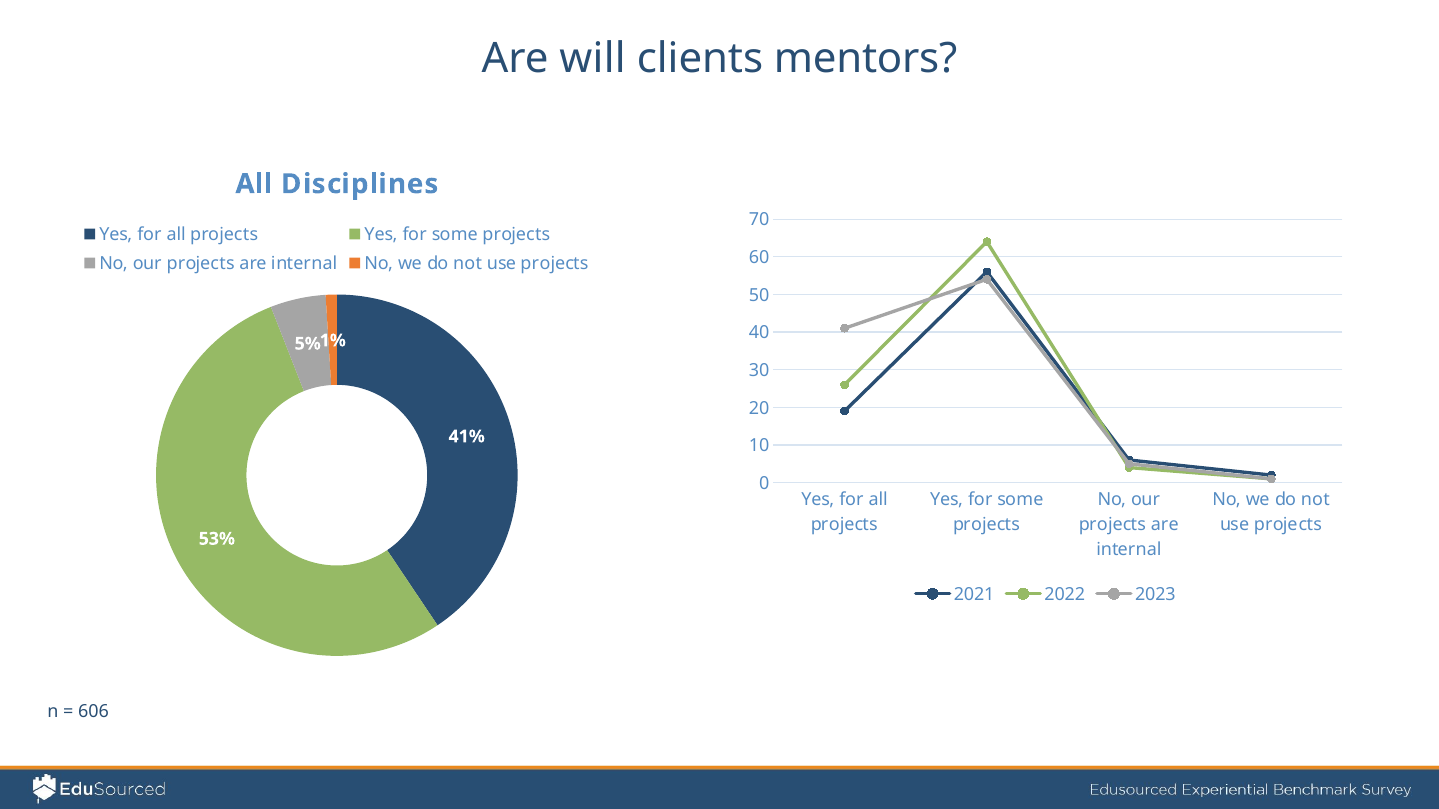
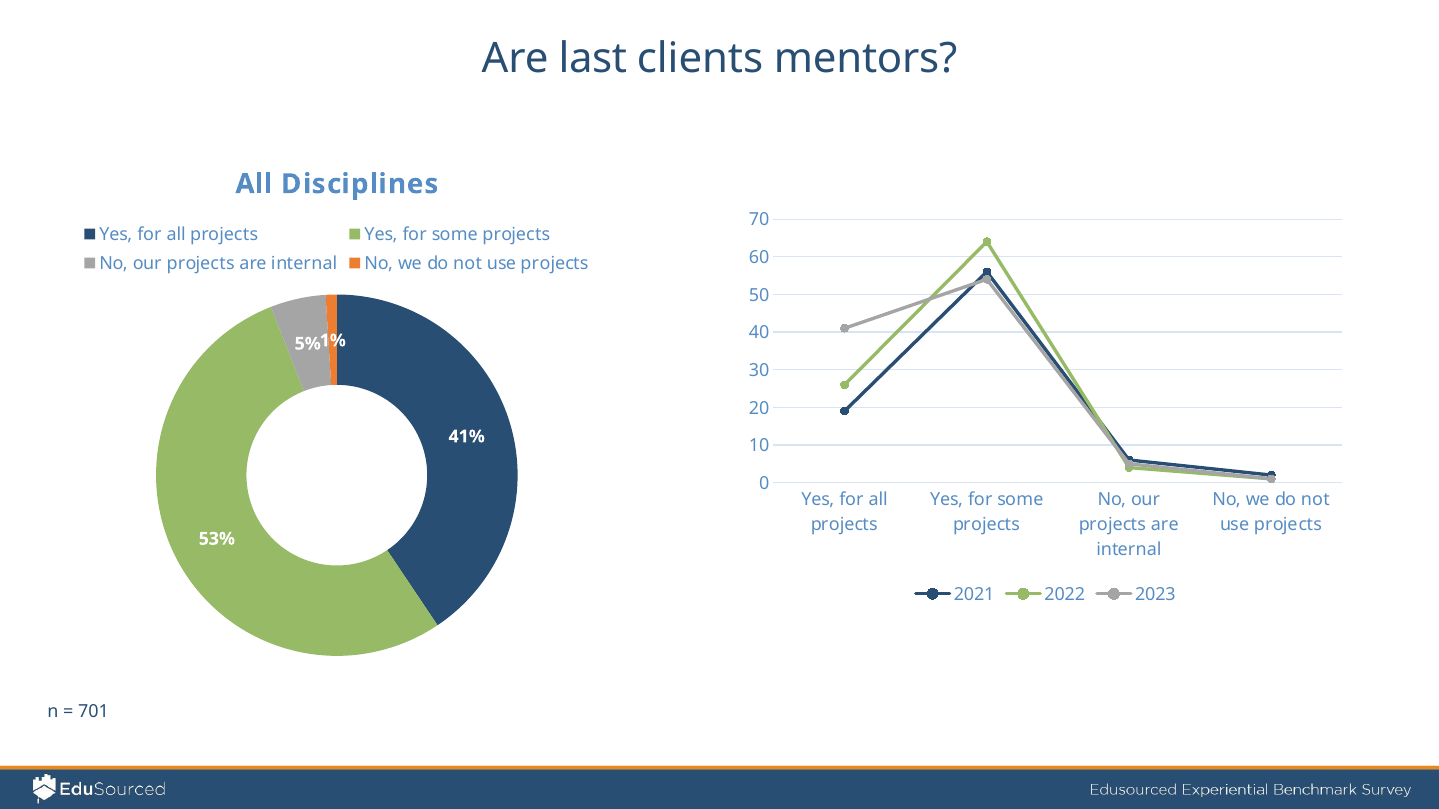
will: will -> last
606: 606 -> 701
